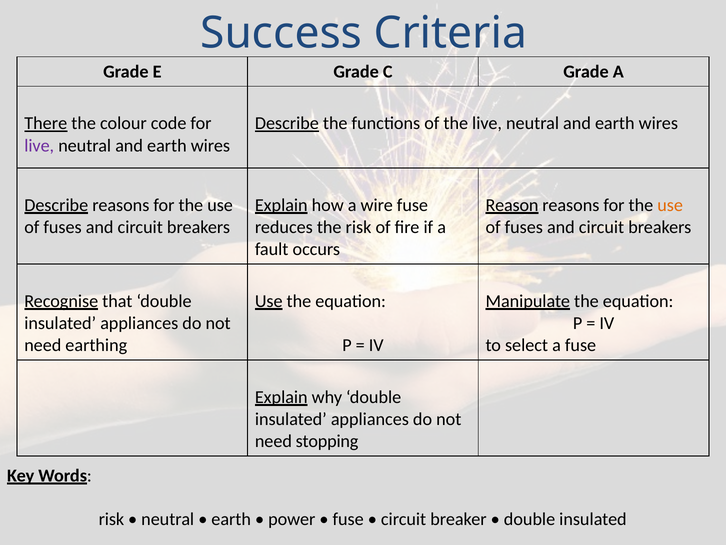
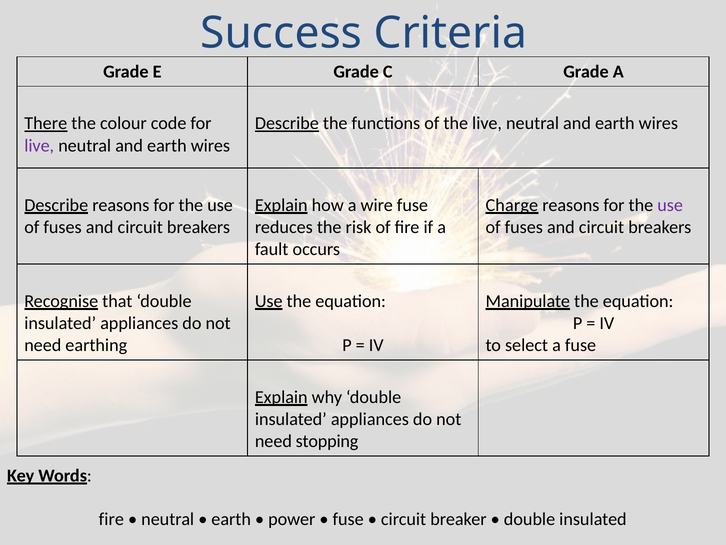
Reason: Reason -> Charge
use at (670, 205) colour: orange -> purple
risk at (111, 519): risk -> fire
